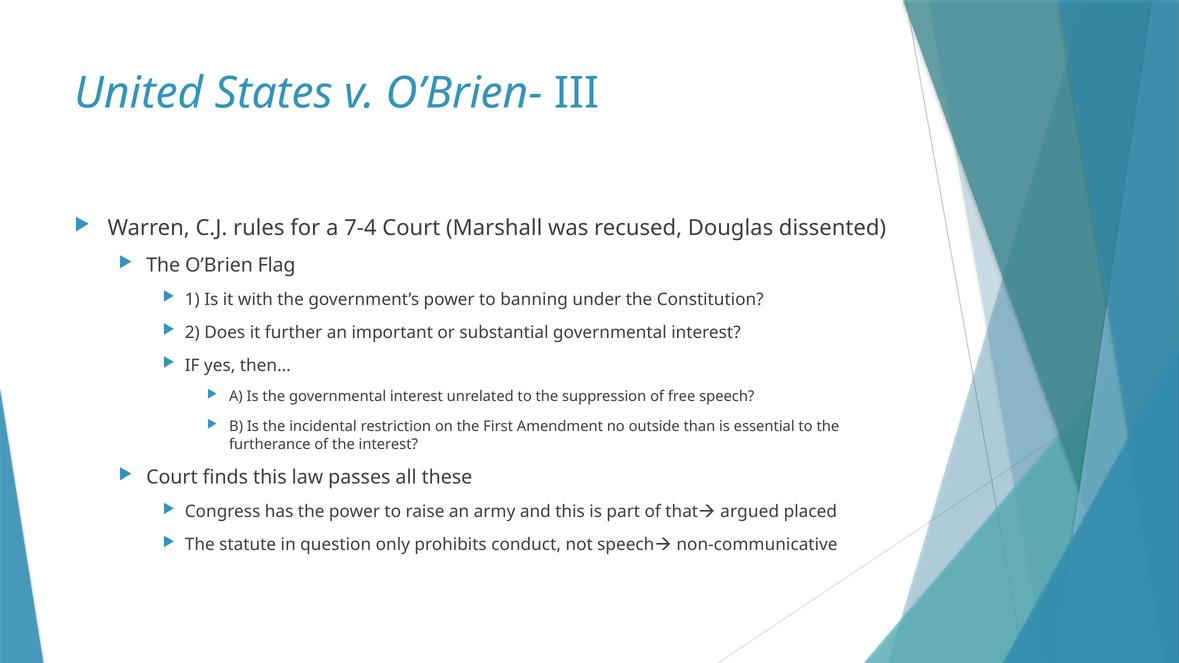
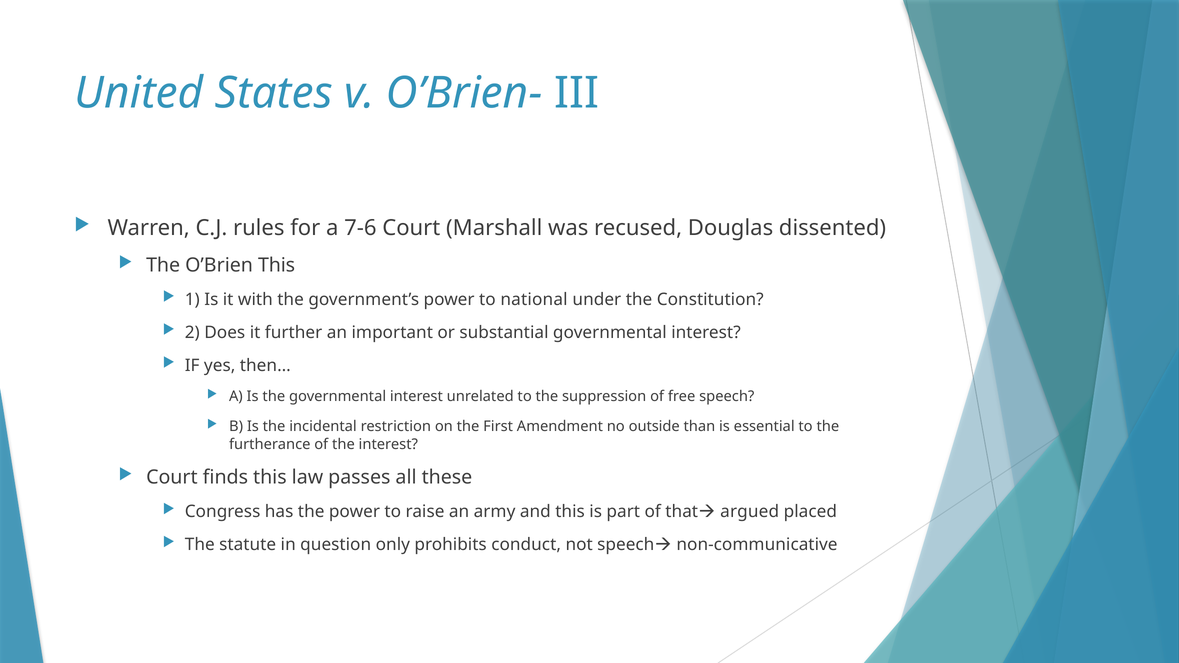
7-4: 7-4 -> 7-6
O’Brien Flag: Flag -> This
banning: banning -> national
